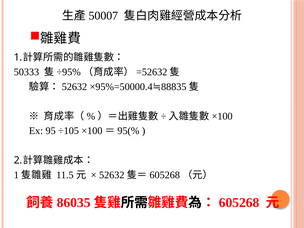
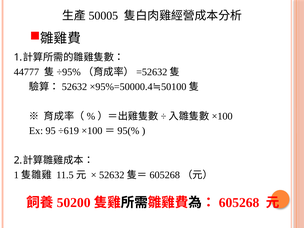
50007: 50007 -> 50005
50333: 50333 -> 44777
88835: 88835 -> 50100
÷105: ÷105 -> ÷619
86035: 86035 -> 50200
